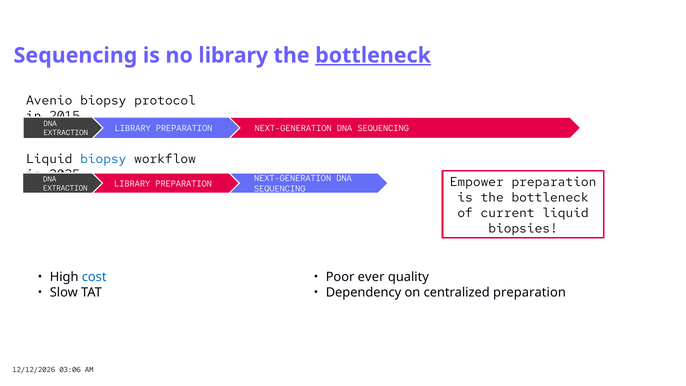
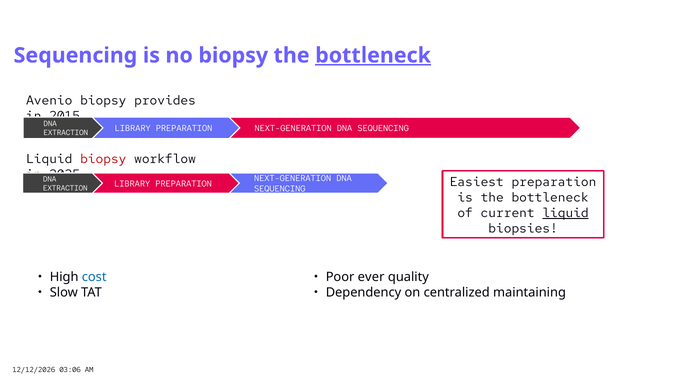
no library: library -> biopsy
protocol: protocol -> provides
biopsy at (103, 159) colour: blue -> red
Empower: Empower -> Easiest
liquid at (566, 213) underline: none -> present
centralized preparation: preparation -> maintaining
